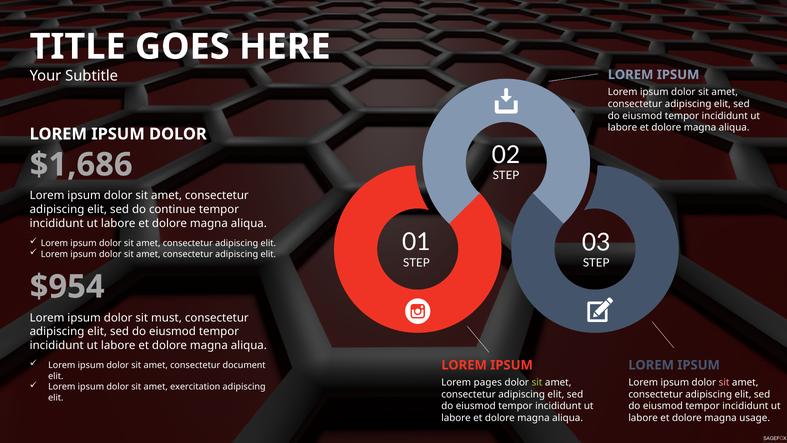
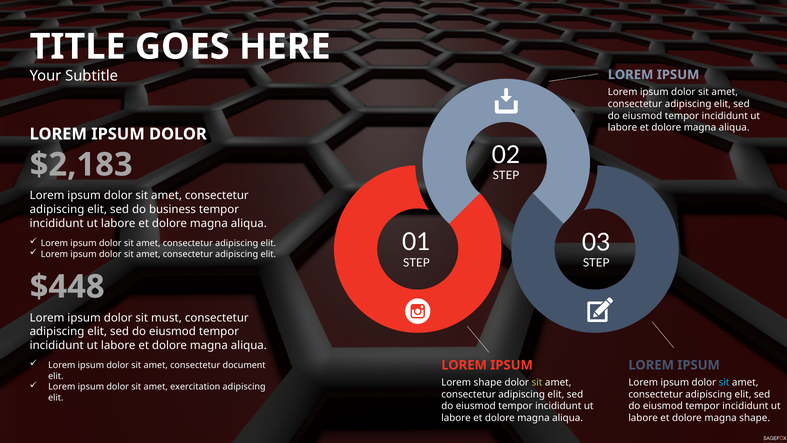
$1,686: $1,686 -> $2,183
continue: continue -> business
$954: $954 -> $448
Lorem pages: pages -> shape
sit at (724, 382) colour: pink -> light blue
magna usage: usage -> shape
